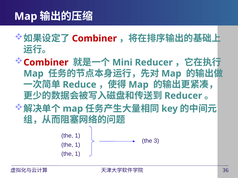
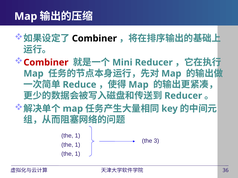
Combiner at (94, 39) colour: red -> black
